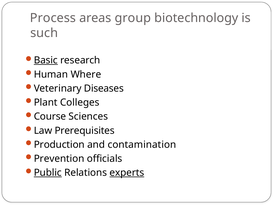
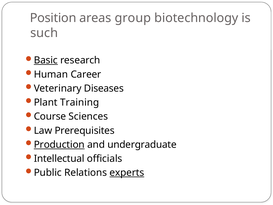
Process: Process -> Position
Where: Where -> Career
Colleges: Colleges -> Training
Production underline: none -> present
contamination: contamination -> undergraduate
Prevention: Prevention -> Intellectual
Public underline: present -> none
